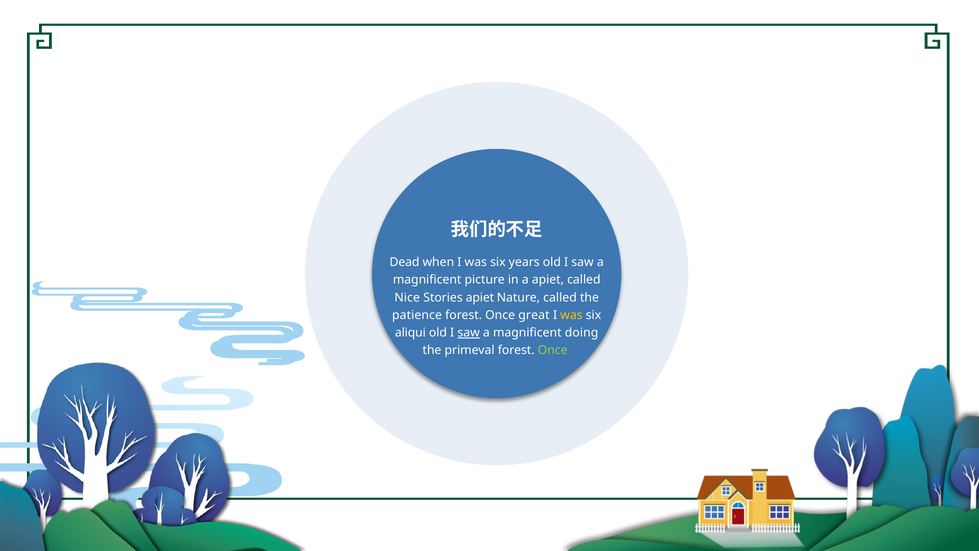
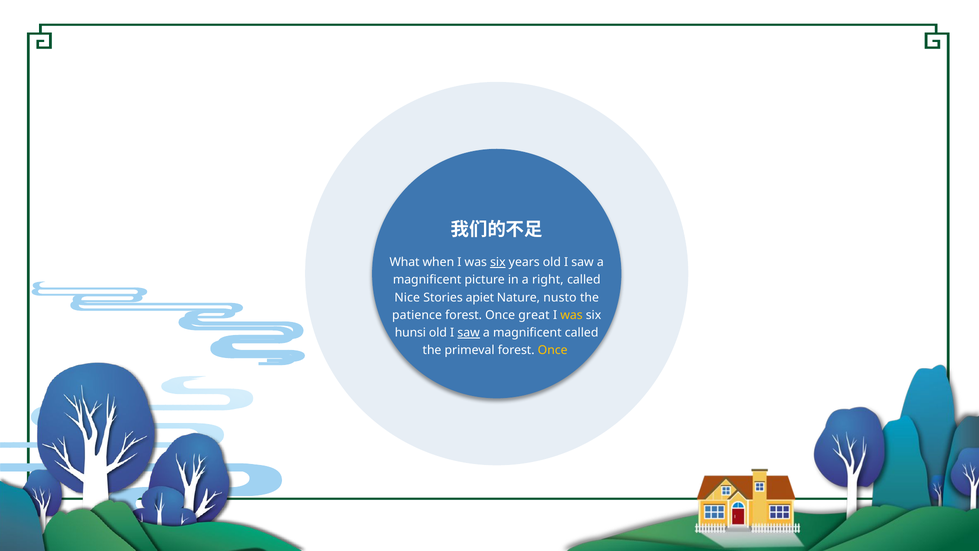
Dead: Dead -> What
six at (498, 262) underline: none -> present
a apiet: apiet -> right
Nature called: called -> nusto
aliqui: aliqui -> hunsi
magnificent doing: doing -> called
Once at (553, 350) colour: light green -> yellow
